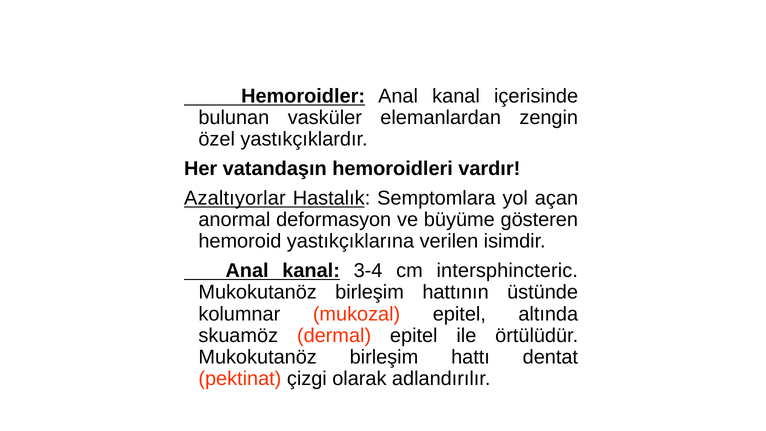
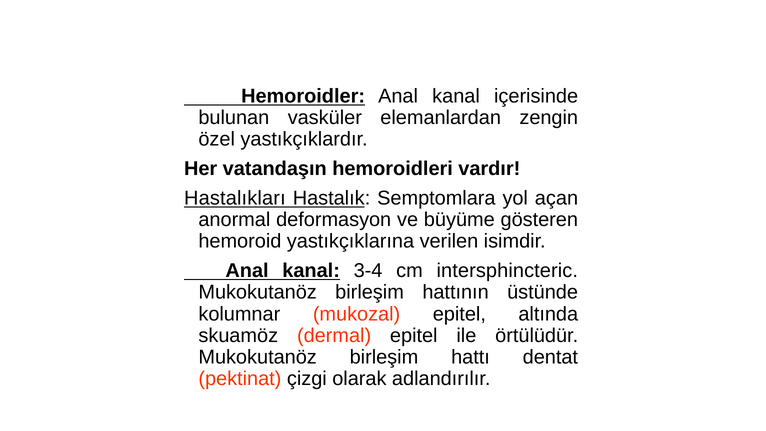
Azaltıyorlar: Azaltıyorlar -> Hastalıkları
